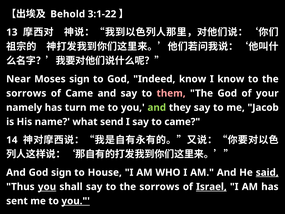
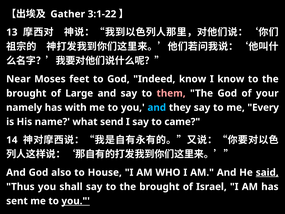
Behold: Behold -> Gather
Moses sign: sign -> feet
sorrows at (26, 93): sorrows -> brought
of Came: Came -> Large
turn: turn -> with
and at (157, 107) colour: light green -> light blue
Jacob: Jacob -> Every
God sign: sign -> also
you at (47, 187) underline: present -> none
say to the sorrows: sorrows -> brought
Israel underline: present -> none
